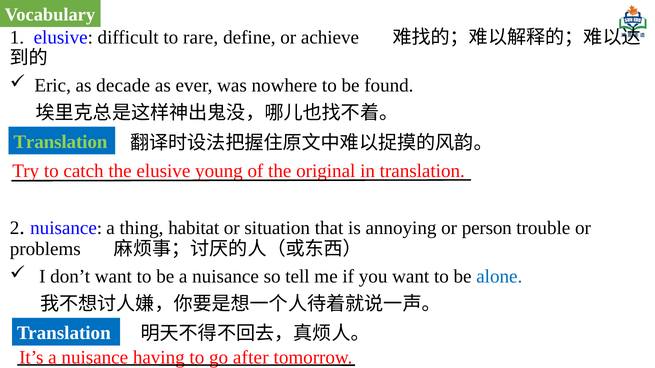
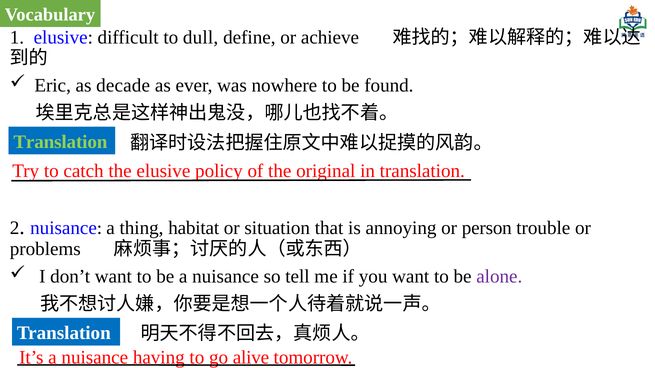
rare: rare -> dull
young: young -> policy
alone colour: blue -> purple
after: after -> alive
